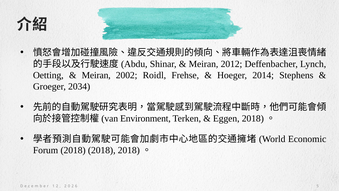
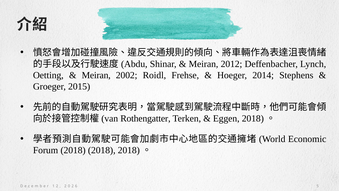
2034: 2034 -> 2015
Environment: Environment -> Rothengatter
